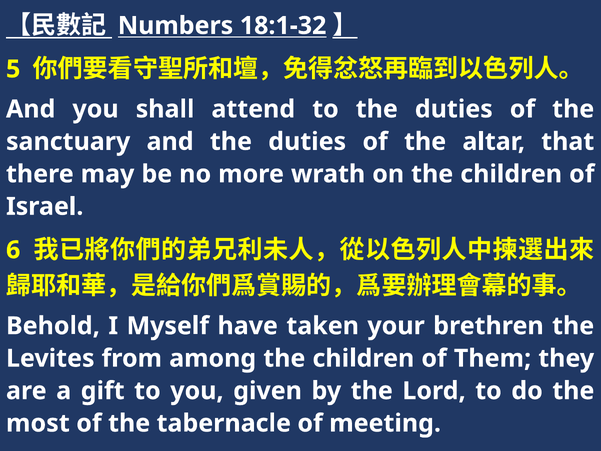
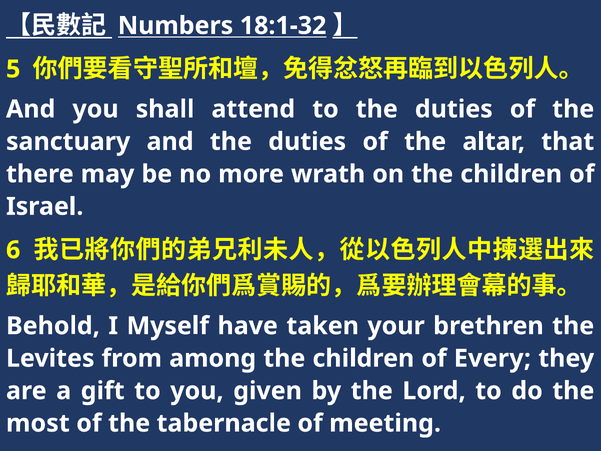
Them: Them -> Every
